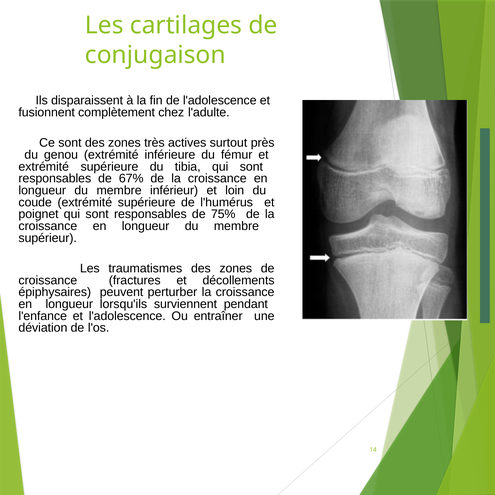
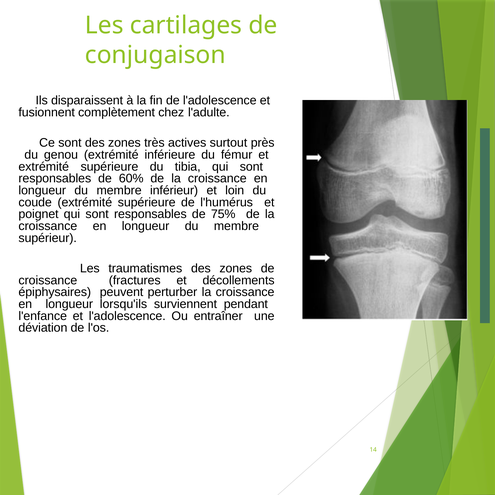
67%: 67% -> 60%
